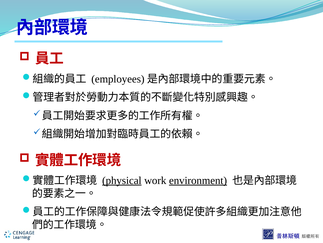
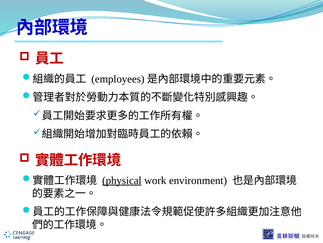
environment underline: present -> none
